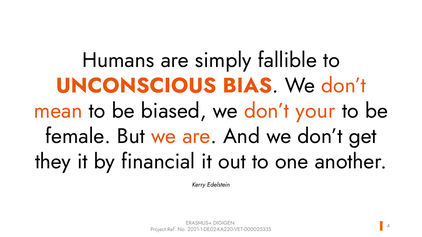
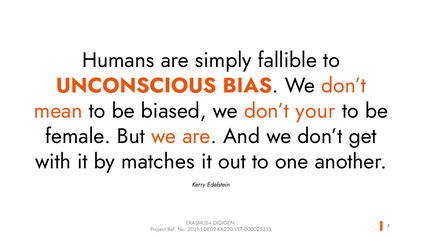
they: they -> with
financial: financial -> matches
